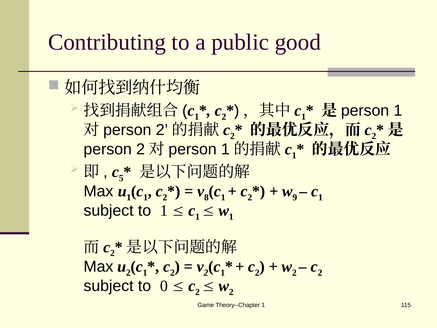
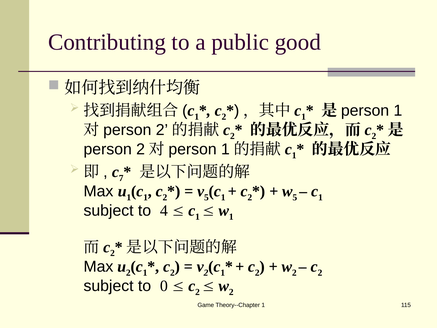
5: 5 -> 7
8 at (206, 197): 8 -> 5
9 at (295, 197): 9 -> 5
to 1: 1 -> 4
